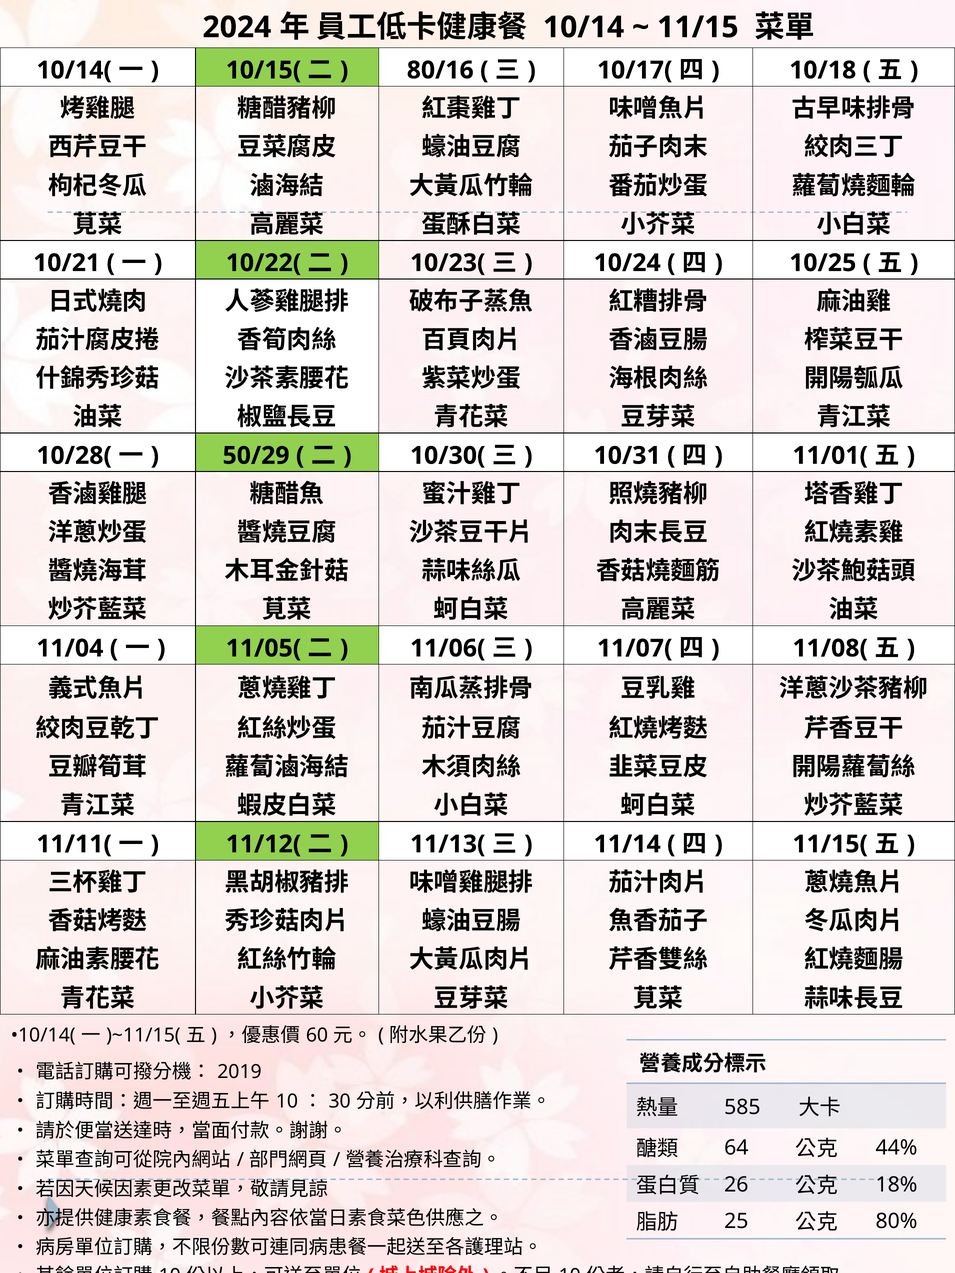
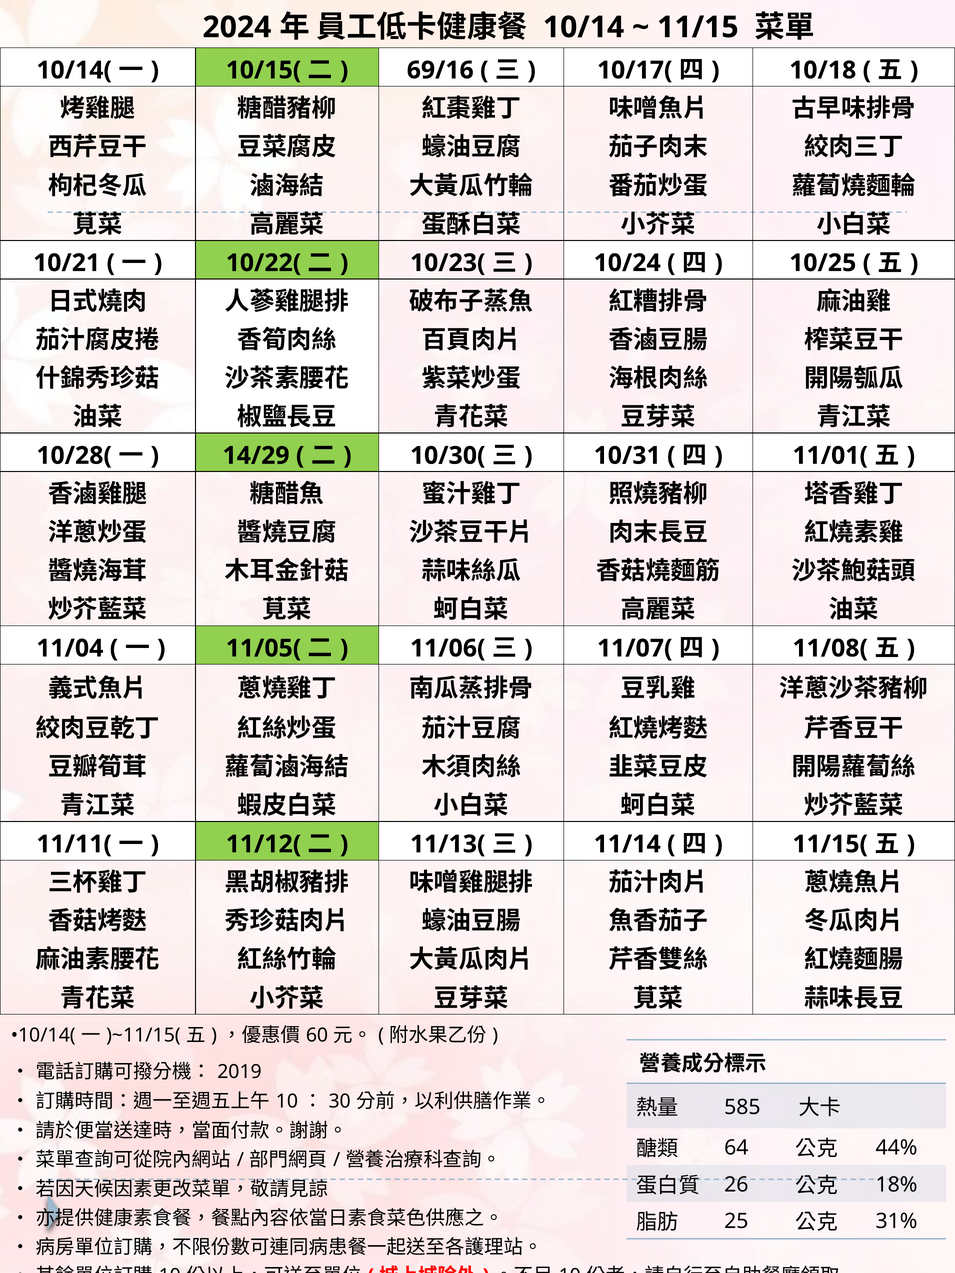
80/16: 80/16 -> 69/16
50/29: 50/29 -> 14/29
80%: 80% -> 31%
